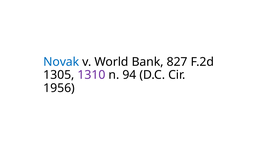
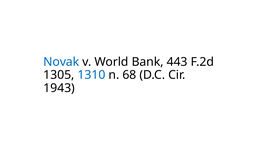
827: 827 -> 443
1310 colour: purple -> blue
94: 94 -> 68
1956: 1956 -> 1943
